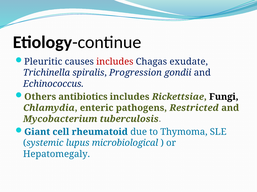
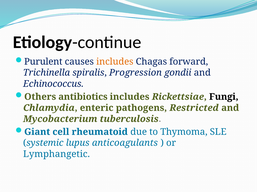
Pleuritic: Pleuritic -> Purulent
includes at (115, 62) colour: red -> orange
exudate: exudate -> forward
microbiological: microbiological -> anticoagulants
Hepatomegaly: Hepatomegaly -> Lymphangetic
